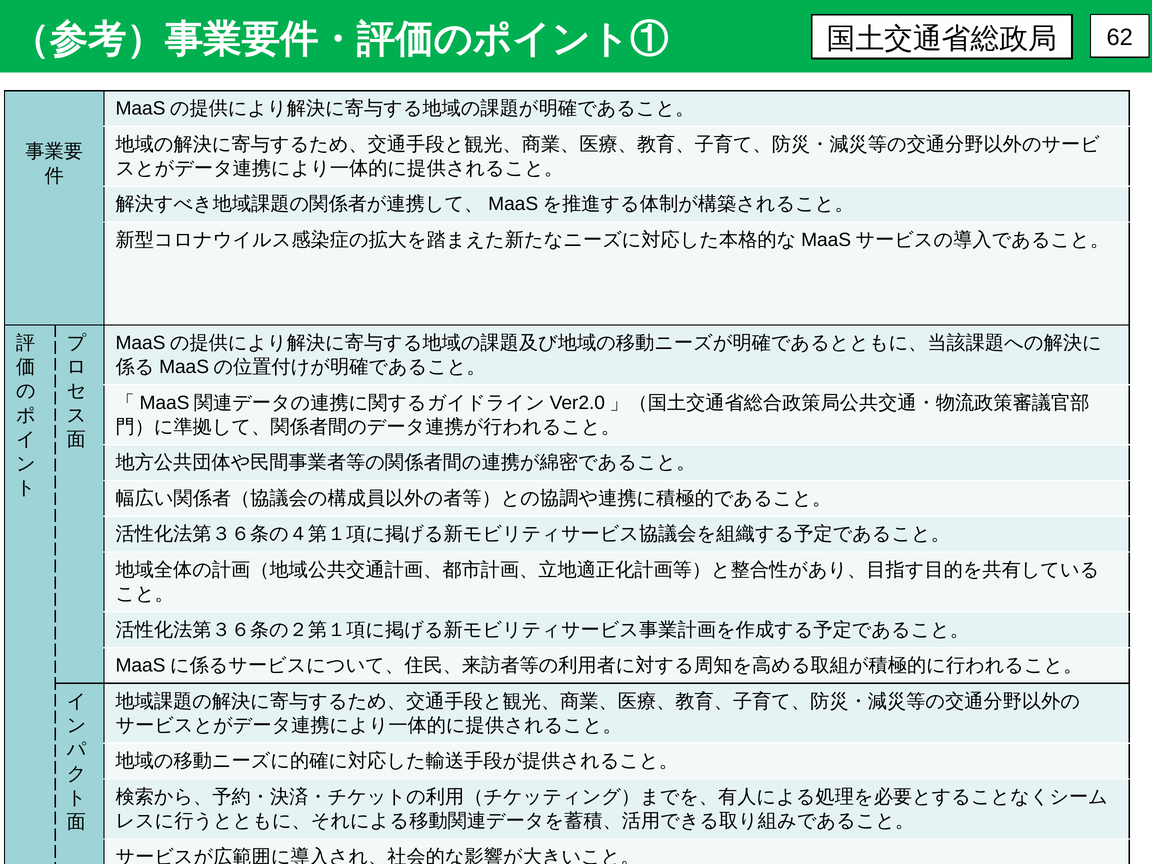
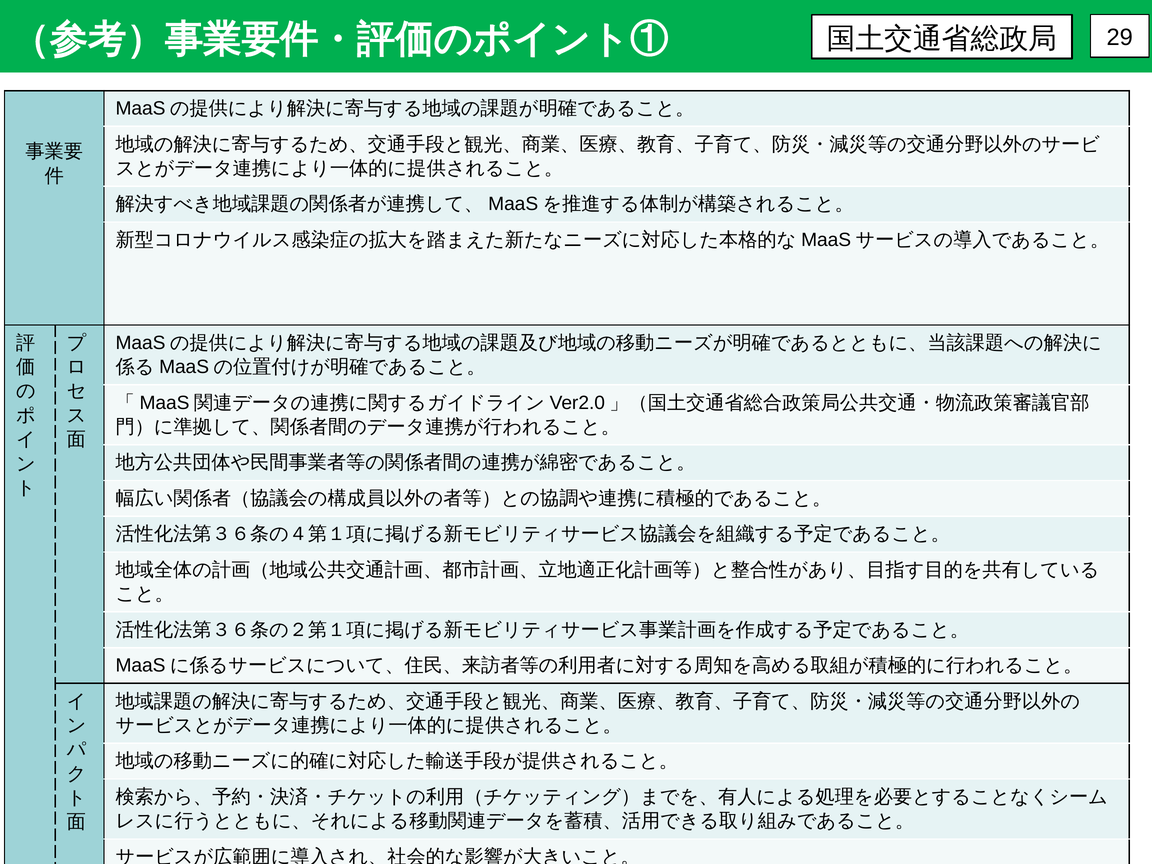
62: 62 -> 29
